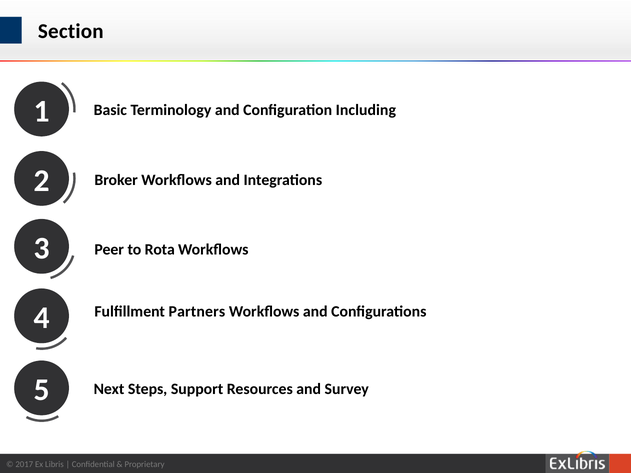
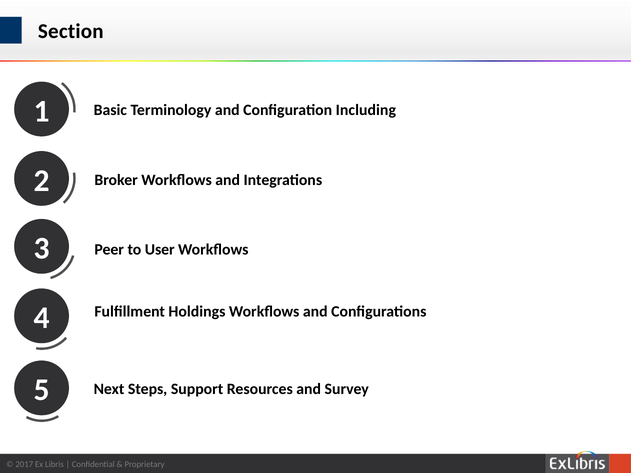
Rota: Rota -> User
Partners: Partners -> Holdings
